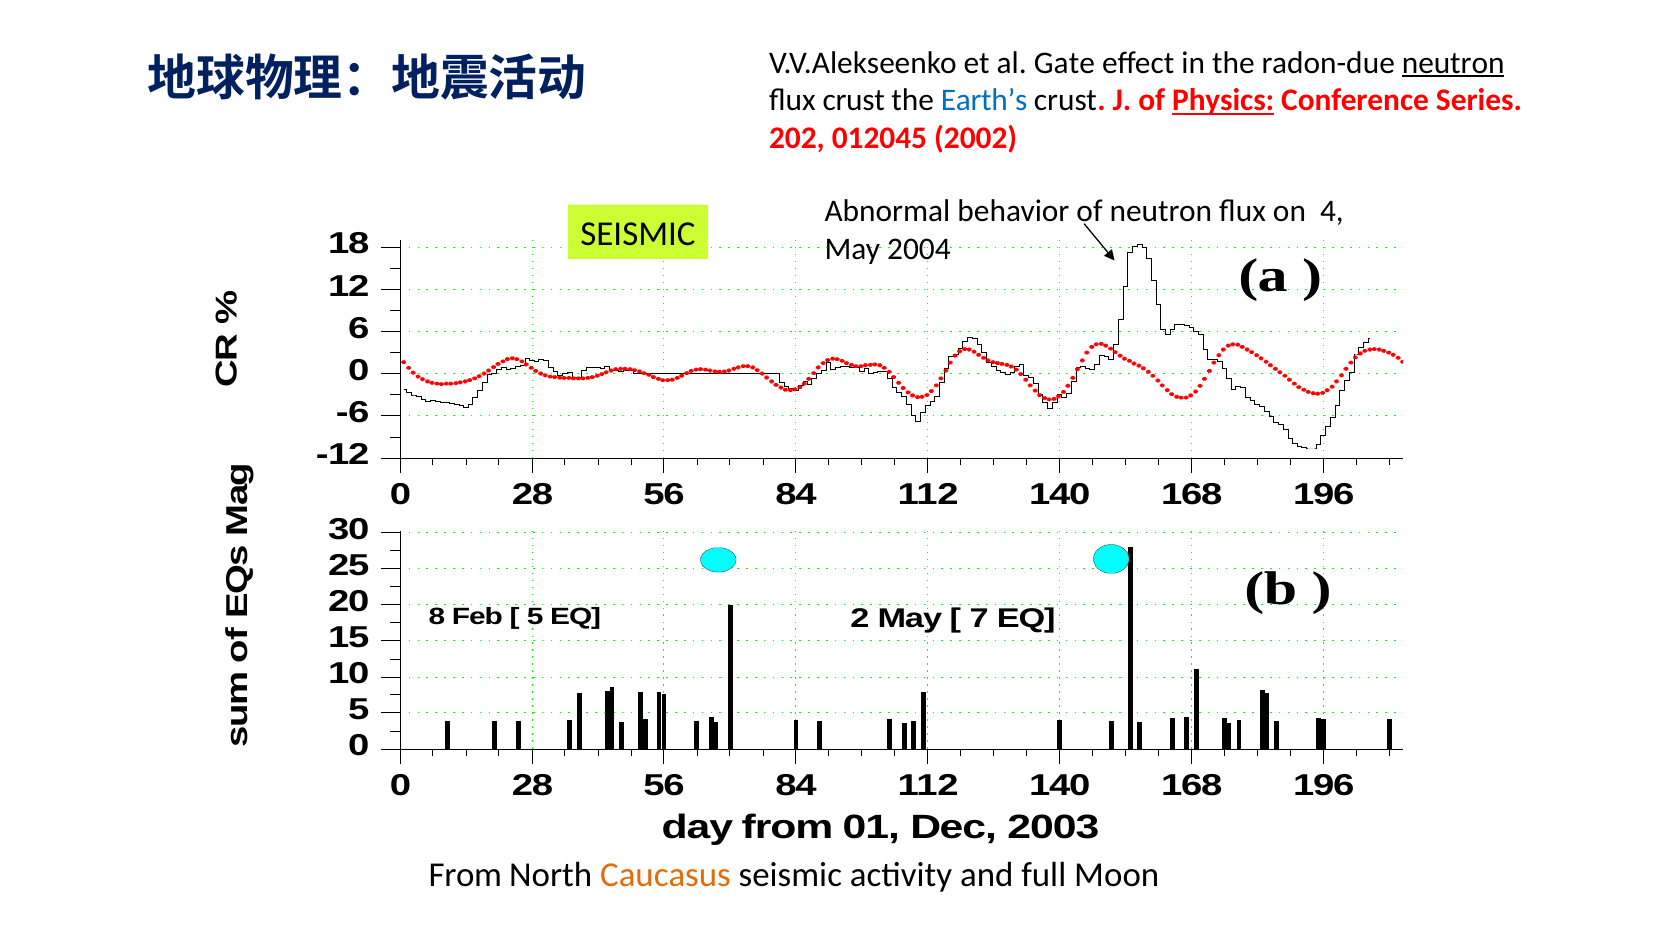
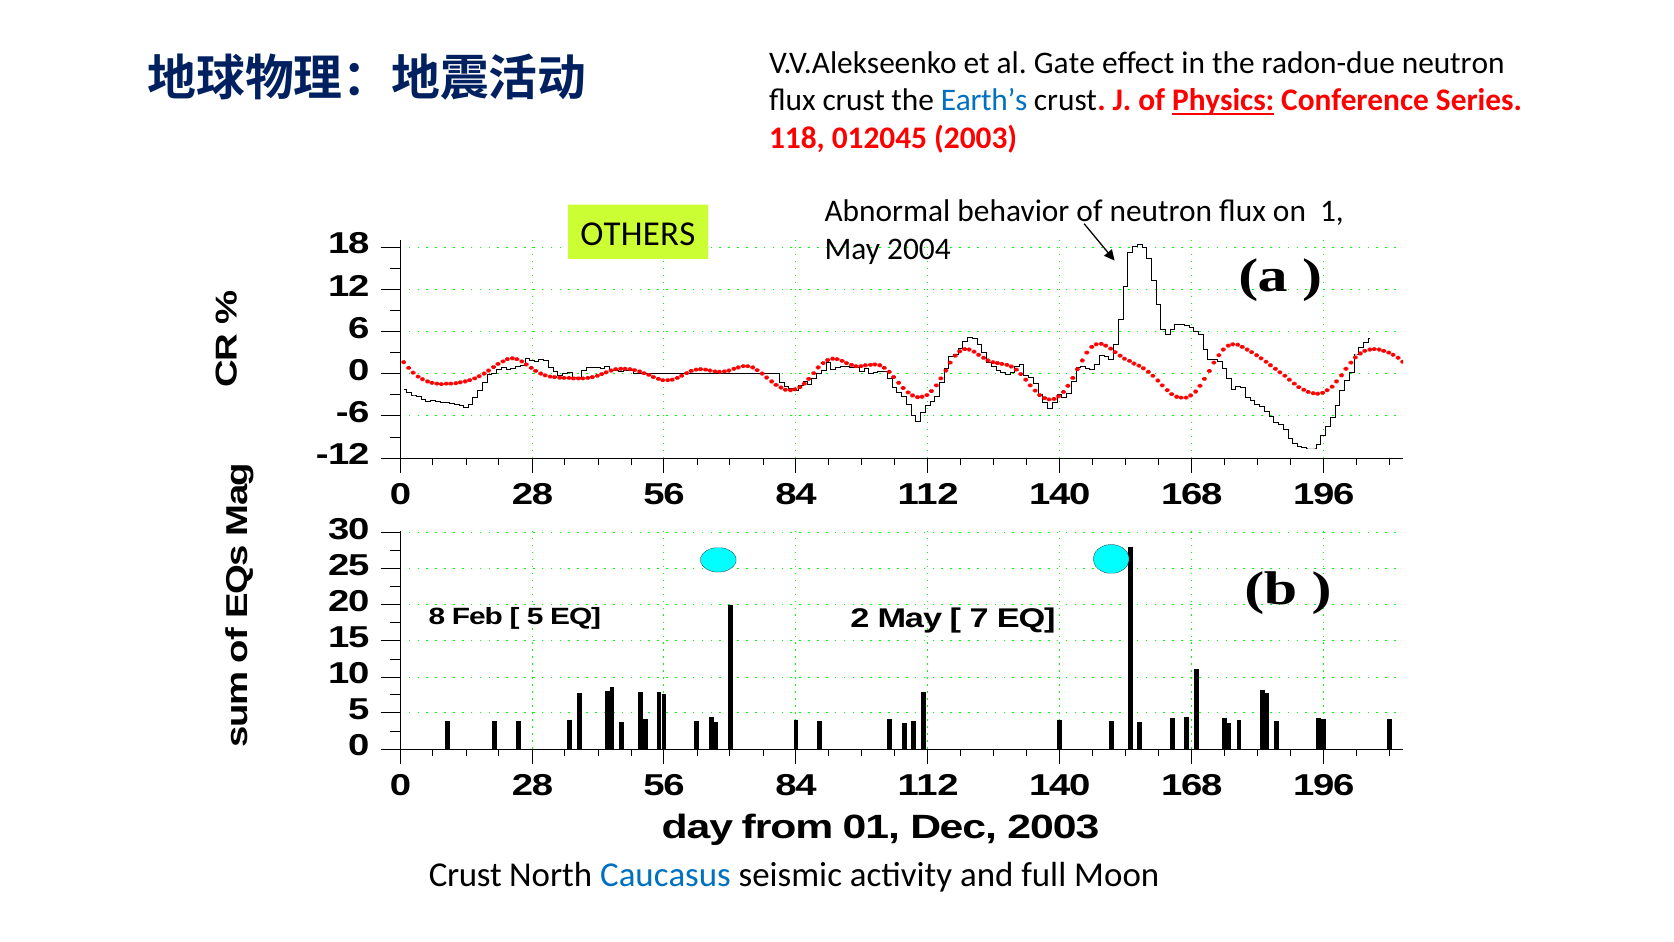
neutron at (1453, 63) underline: present -> none
202: 202 -> 118
012045 2002: 2002 -> 2003
4: 4 -> 1
SEISMIC at (638, 234): SEISMIC -> OTHERS
From at (465, 875): From -> Crust
Caucasus colour: orange -> blue
